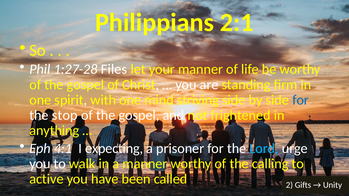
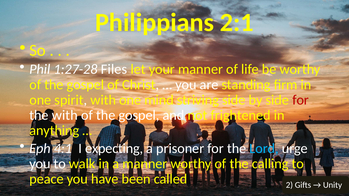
for at (301, 100) colour: blue -> red
the stop: stop -> with
active: active -> peace
